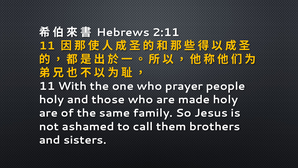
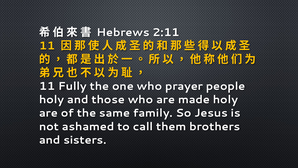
With: With -> Fully
